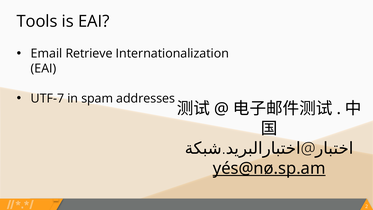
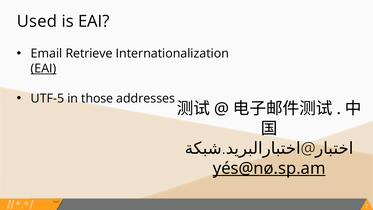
Tools: Tools -> Used
EAI at (43, 68) underline: none -> present
UTF-7: UTF-7 -> UTF-5
spam: spam -> those
